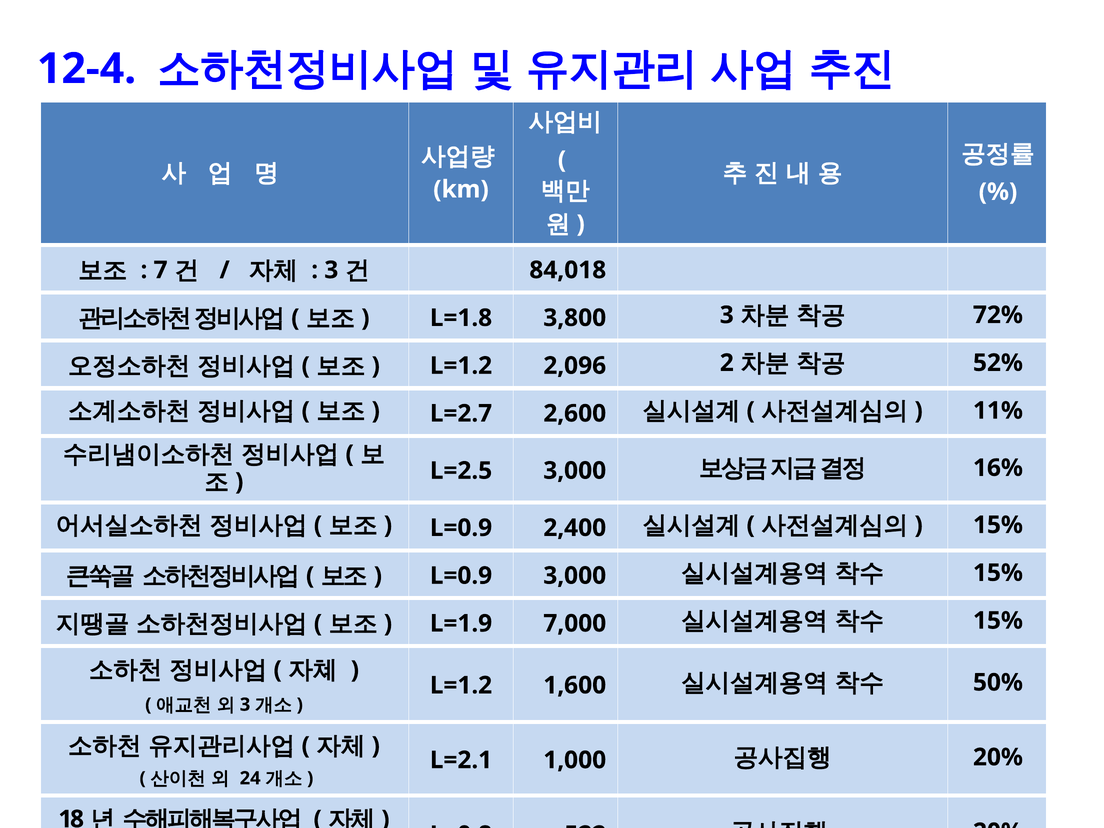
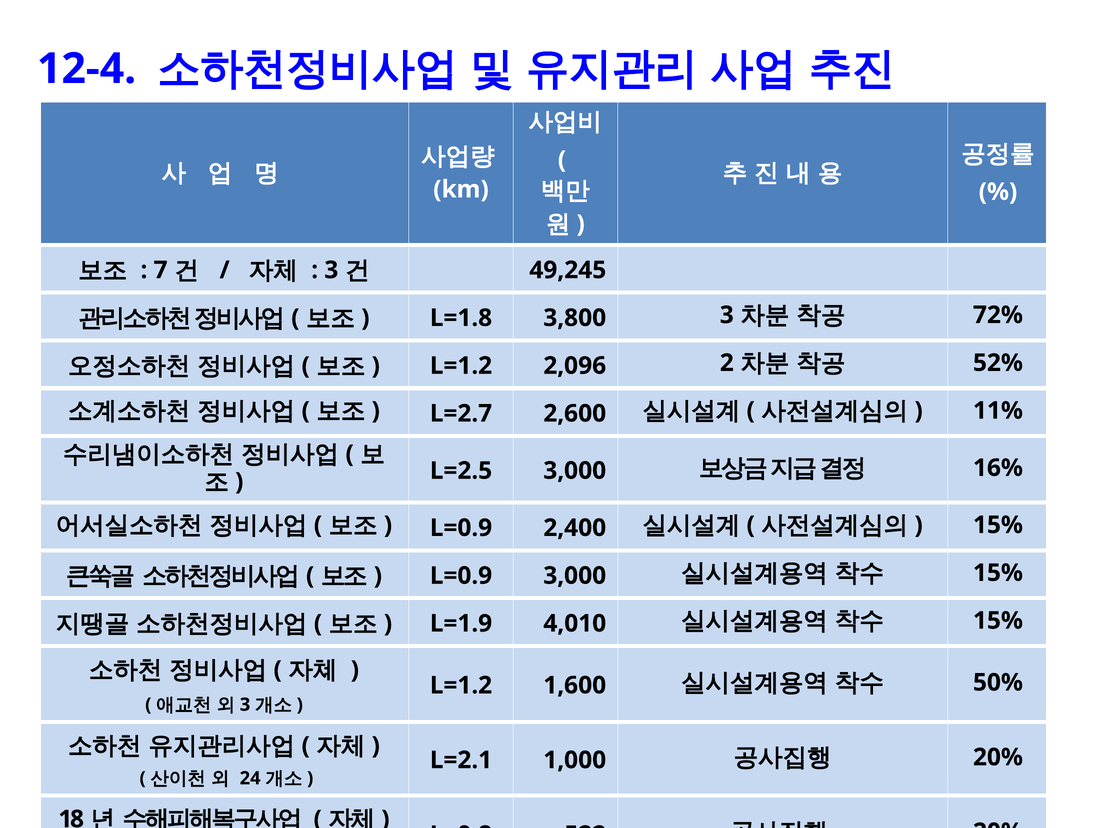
84,018: 84,018 -> 49,245
7,000: 7,000 -> 4,010
